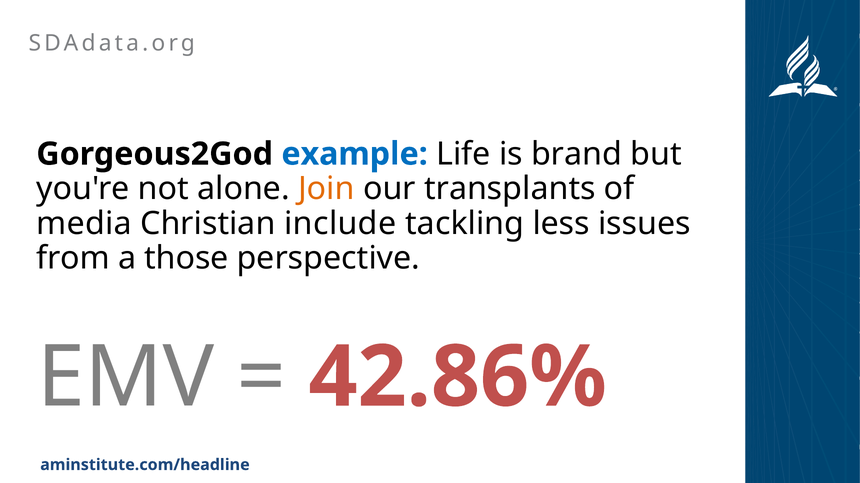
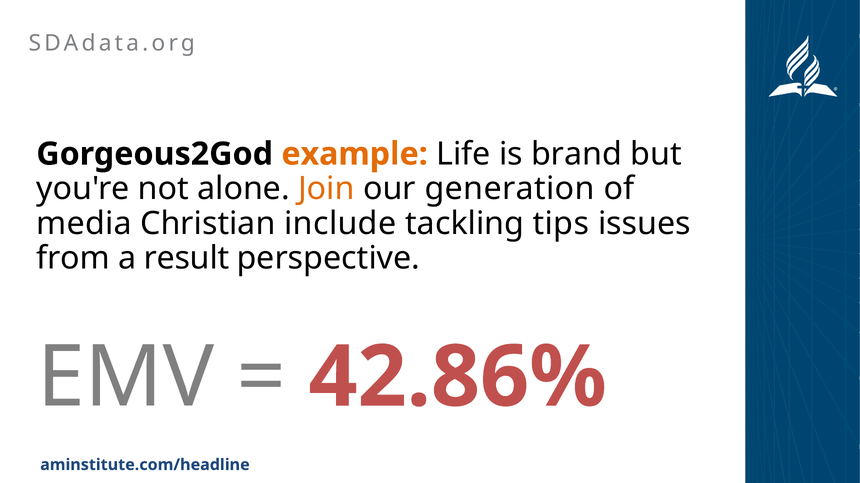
example colour: blue -> orange
transplants: transplants -> generation
less: less -> tips
those: those -> result
